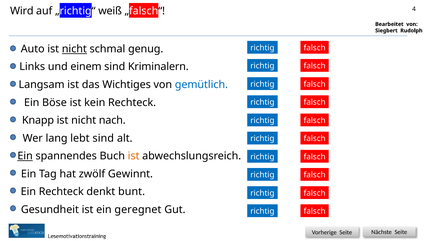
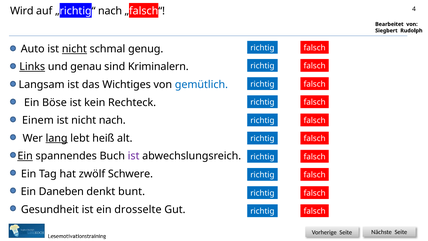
„richtig“ weiß: weiß -> nach
Links underline: none -> present
einem: einem -> genau
Knapp: Knapp -> Einem
lang underline: none -> present
lebt sind: sind -> heiß
ist at (134, 156) colour: orange -> purple
Gewinnt: Gewinnt -> Schwere
Ein Rechteck: Rechteck -> Daneben
geregnet: geregnet -> drosselte
